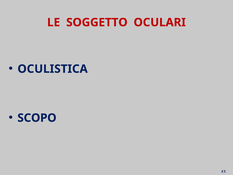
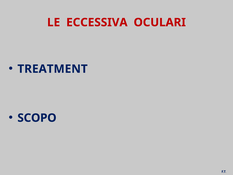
SOGGETTO: SOGGETTO -> ECCESSIVA
OCULISTICA: OCULISTICA -> TREATMENT
